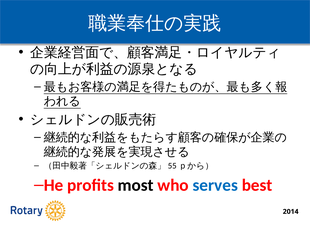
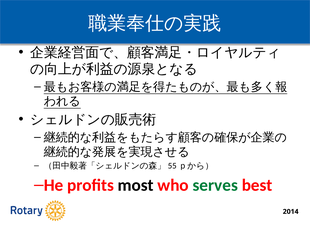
serves colour: blue -> green
